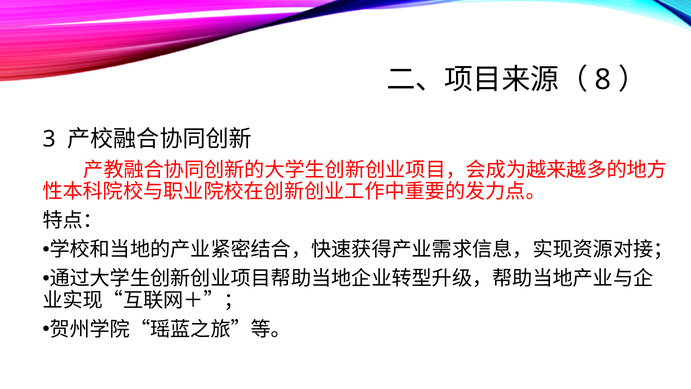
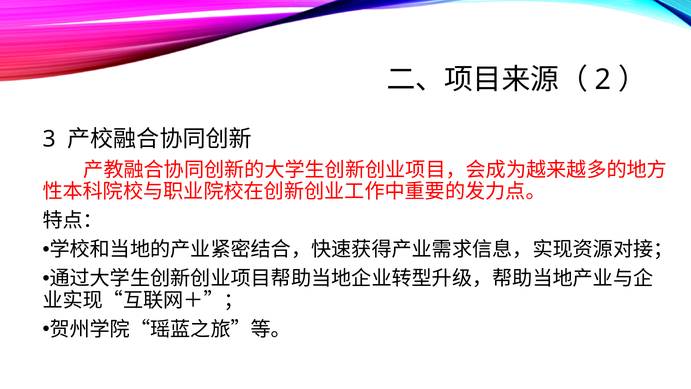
8: 8 -> 2
